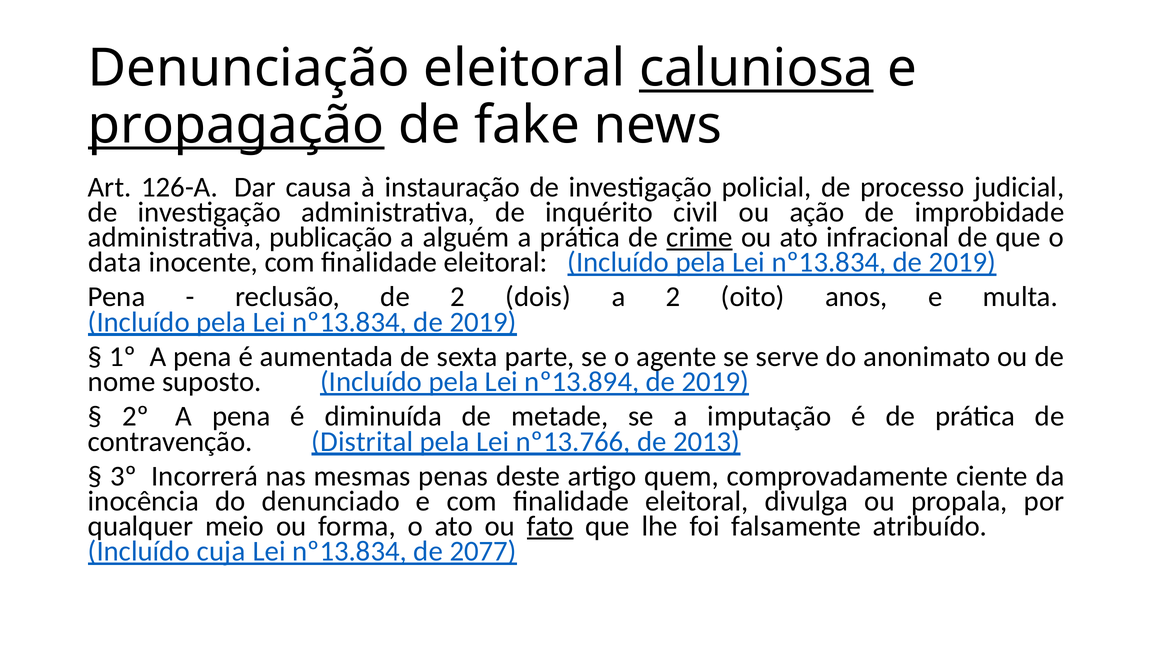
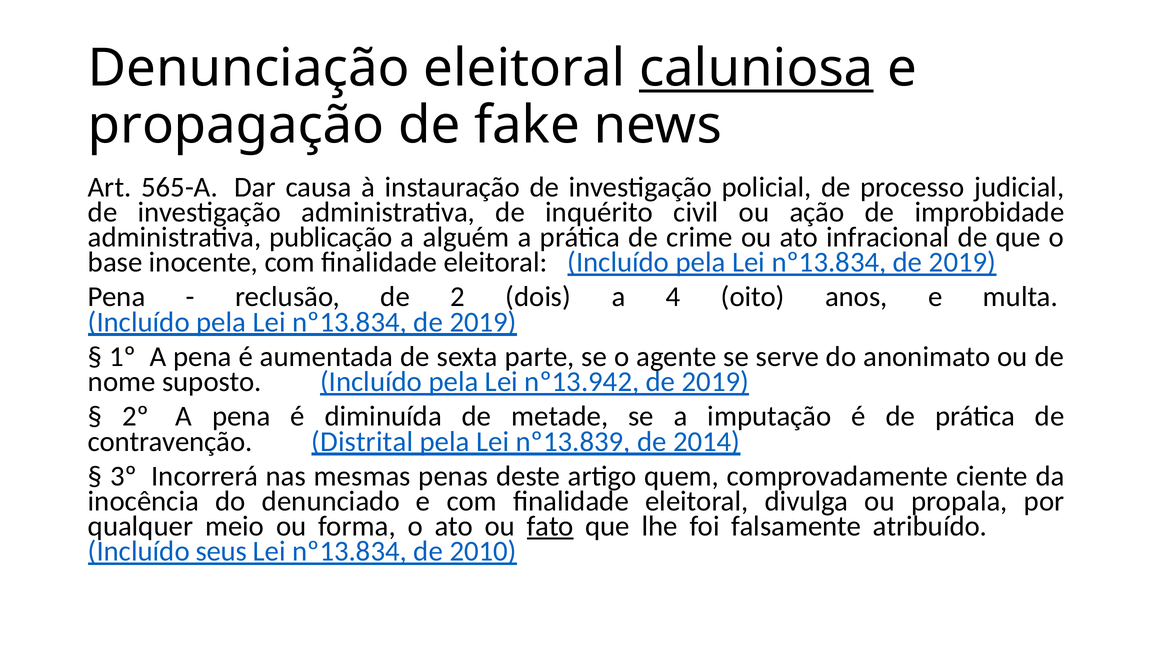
propagação underline: present -> none
126-A: 126-A -> 565-A
crime underline: present -> none
data: data -> base
a 2: 2 -> 4
nº13.894: nº13.894 -> nº13.942
nº13.766: nº13.766 -> nº13.839
2013: 2013 -> 2014
cuja: cuja -> seus
2077: 2077 -> 2010
